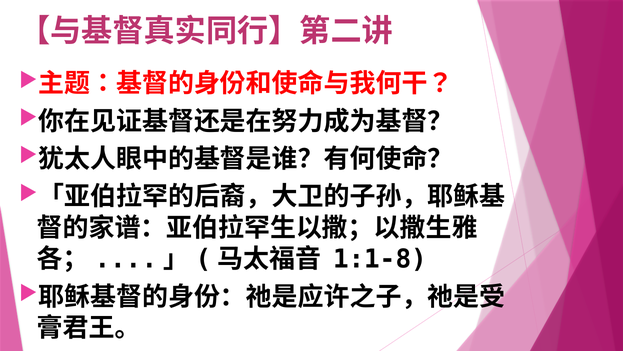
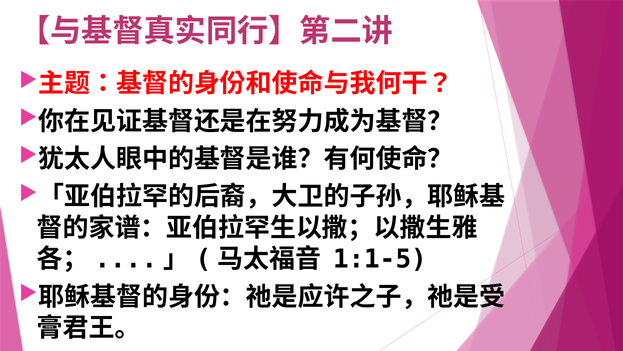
1:1-8: 1:1-8 -> 1:1-5
